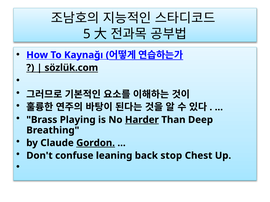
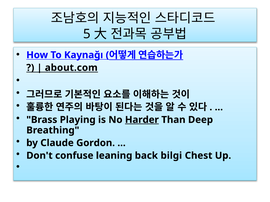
sözlük.com: sözlük.com -> about.com
Gordon underline: present -> none
stop: stop -> bilgi
